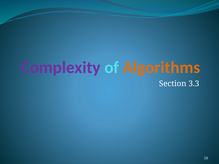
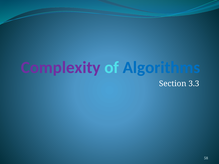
Algorithms colour: orange -> blue
